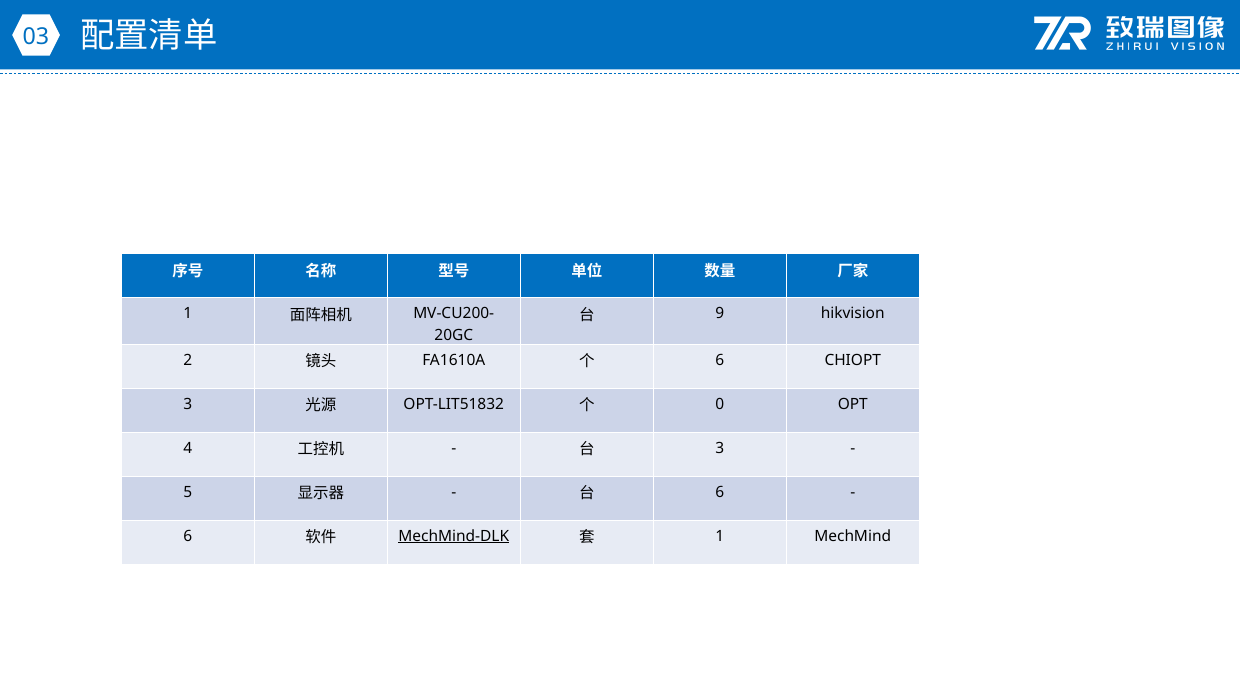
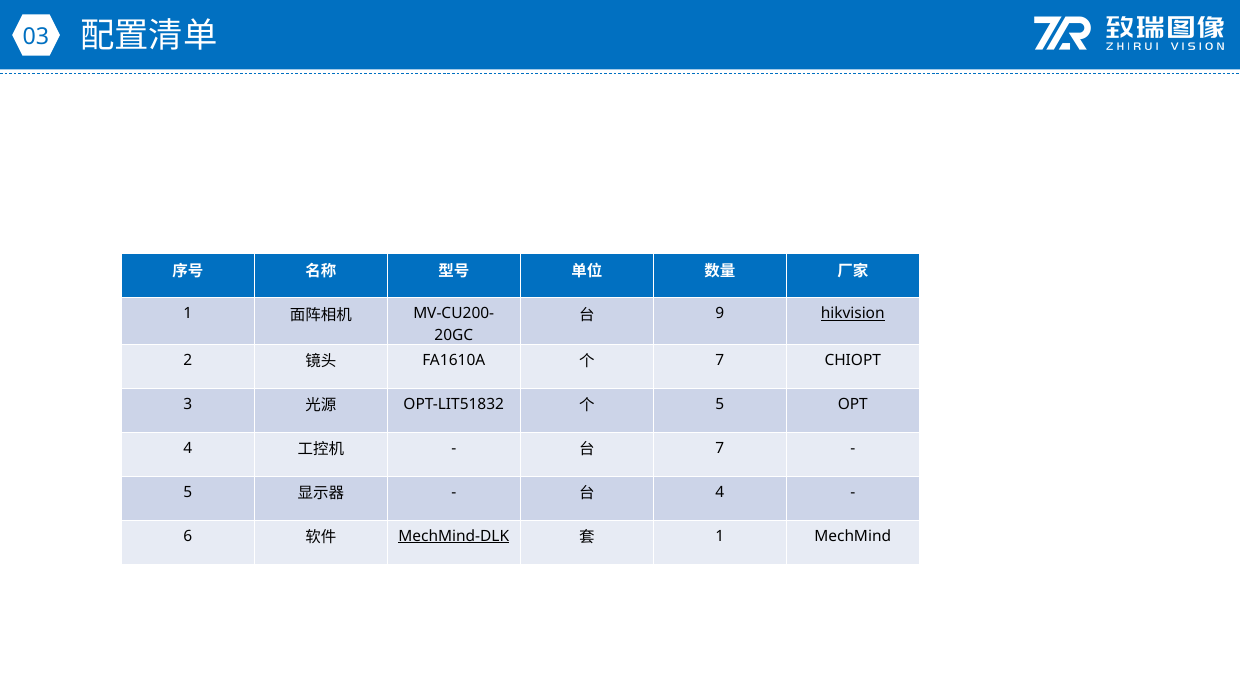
hikvision underline: none -> present
6 at (720, 360): 6 -> 7
0 at (720, 404): 0 -> 5
3 at (720, 448): 3 -> 7
6 at (720, 492): 6 -> 4
